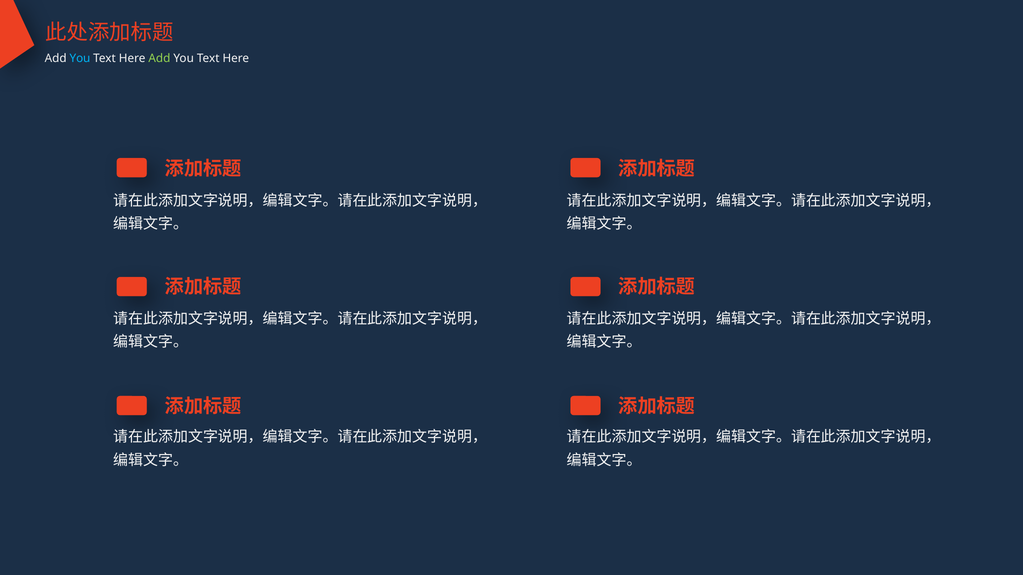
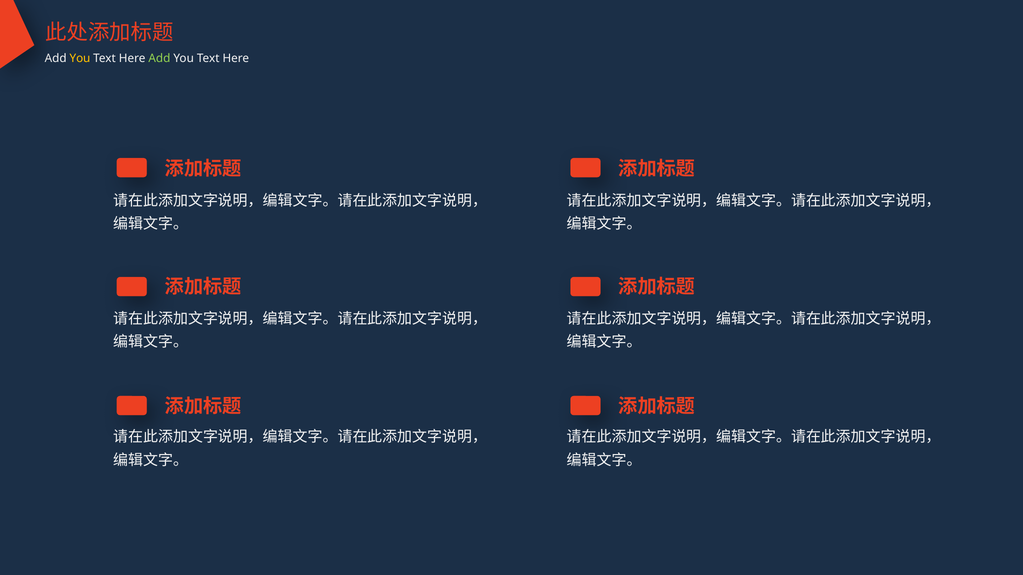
You at (80, 58) colour: light blue -> yellow
